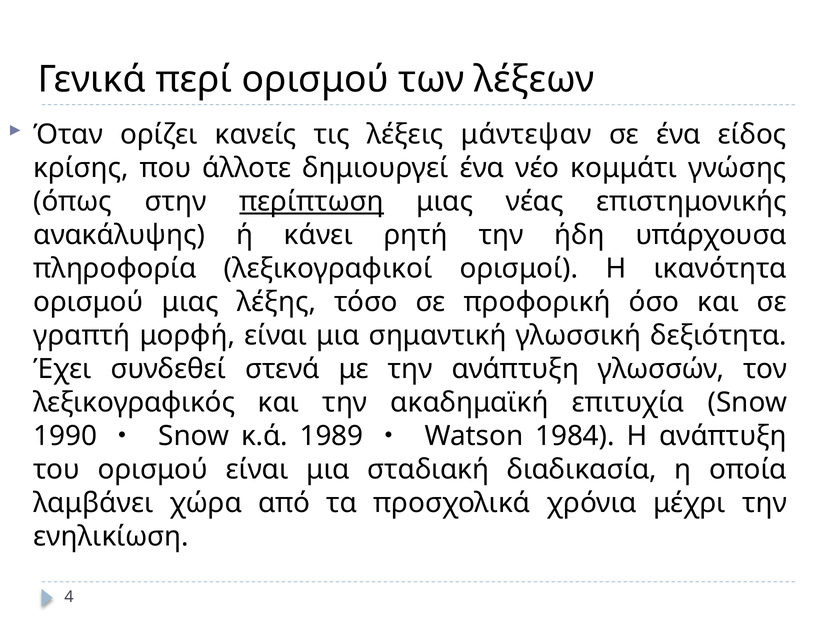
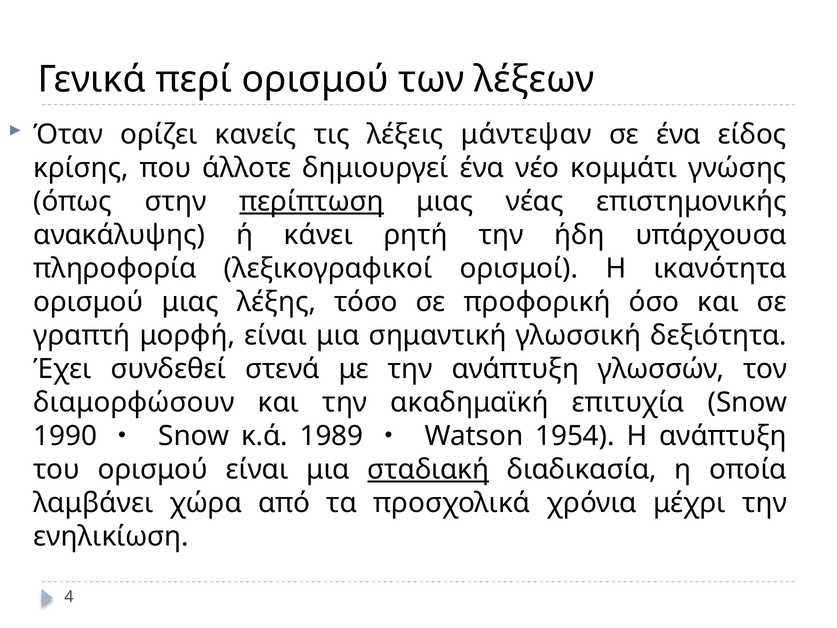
λεξικογραφικός: λεξικογραφικός -> διαμορφώσουν
1984: 1984 -> 1954
σταδιακή underline: none -> present
